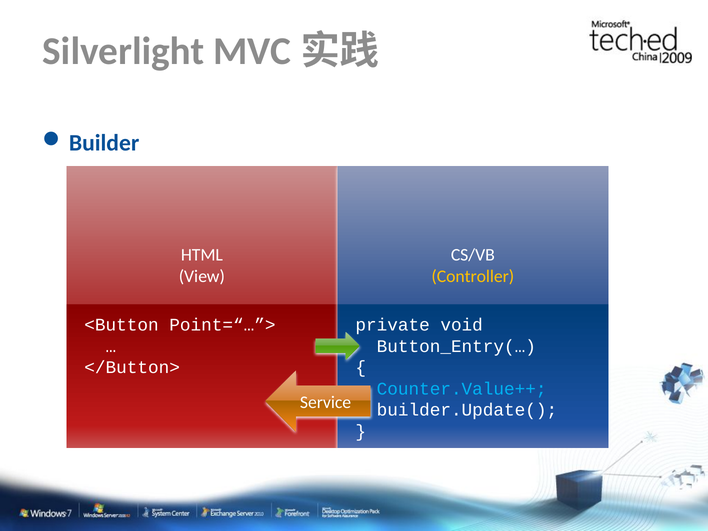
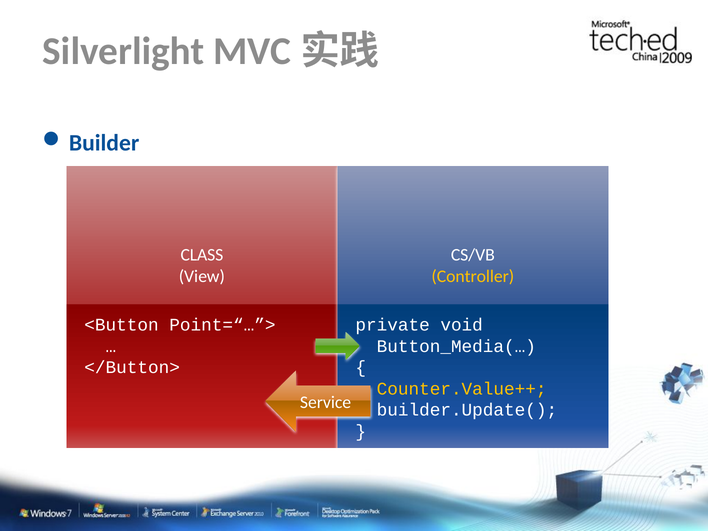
HTML: HTML -> CLASS
Button_Entry(…: Button_Entry(… -> Button_Media(…
Counter.Value++ colour: light blue -> yellow
